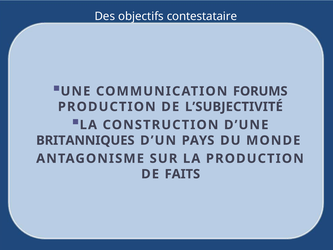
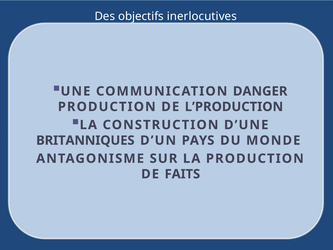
contestataire: contestataire -> inerlocutives
FORUMS: FORUMS -> DANGER
L’SUBJECTIVITÉ: L’SUBJECTIVITÉ -> L’PRODUCTION
